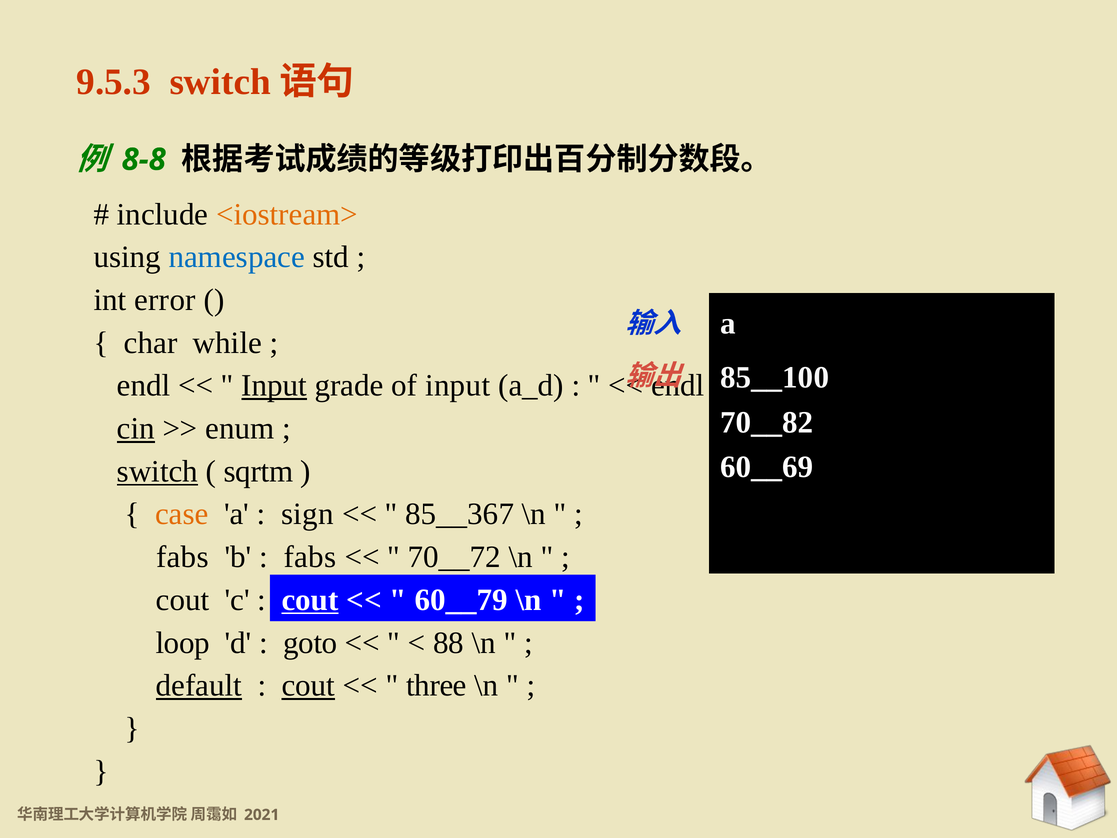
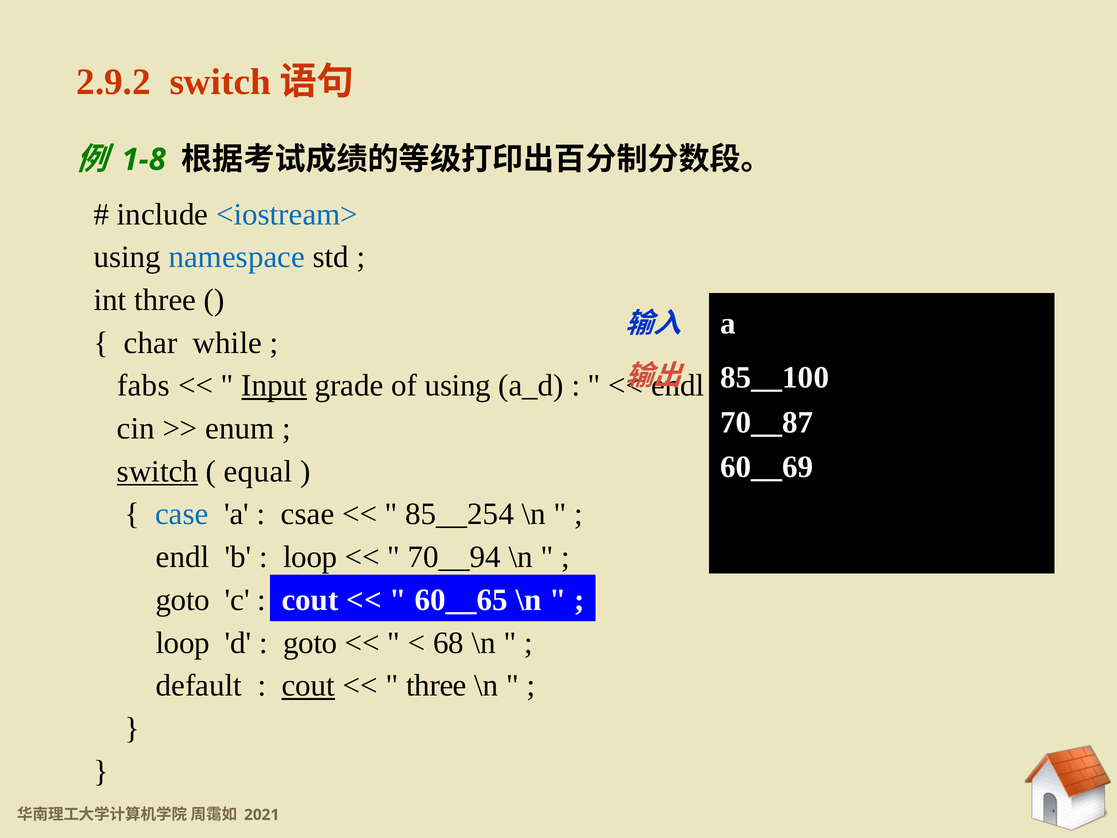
9.5.3: 9.5.3 -> 2.9.2
8-8: 8-8 -> 1-8
<iostream> colour: orange -> blue
int error: error -> three
endl at (144, 386): endl -> fabs
of input: input -> using
70__82: 70__82 -> 70__87
cin underline: present -> none
sqrtm: sqrtm -> equal
case colour: orange -> blue
sign: sign -> csae
85__367: 85__367 -> 85__254
fabs at (182, 557): fabs -> endl
fabs at (310, 557): fabs -> loop
70__72: 70__72 -> 70__94
cout at (183, 600): cout -> goto
cout at (310, 600) underline: present -> none
60__79: 60__79 -> 60__65
88: 88 -> 68
default underline: present -> none
